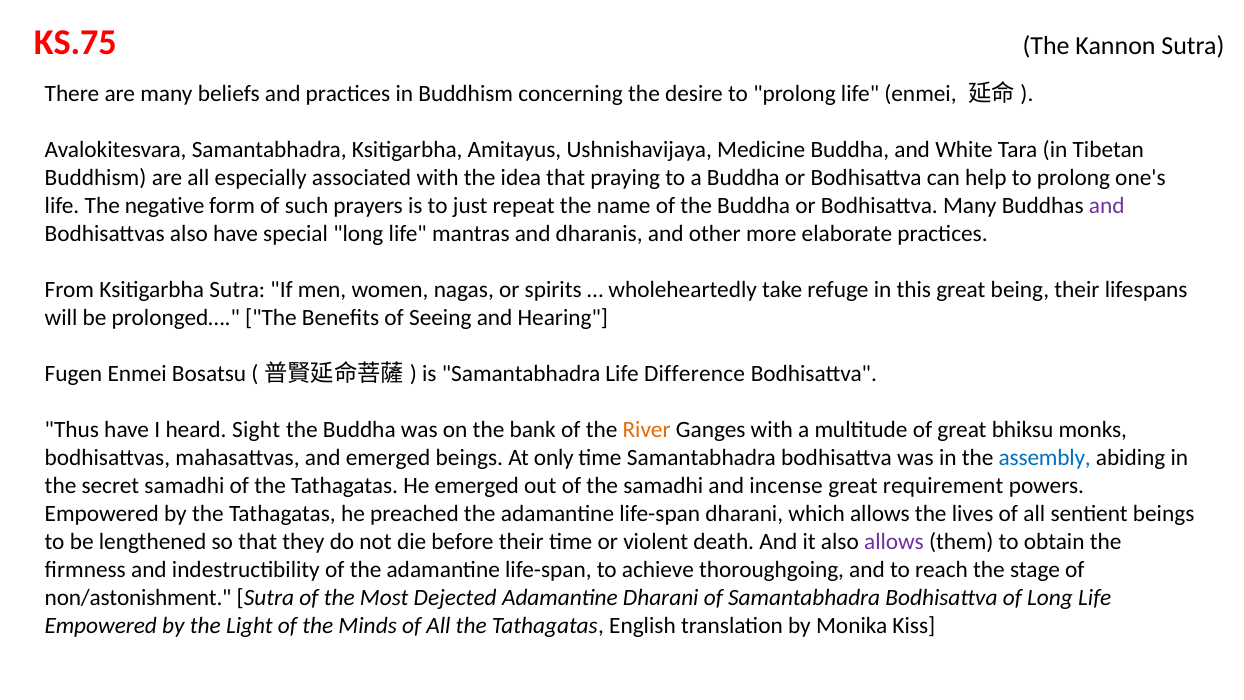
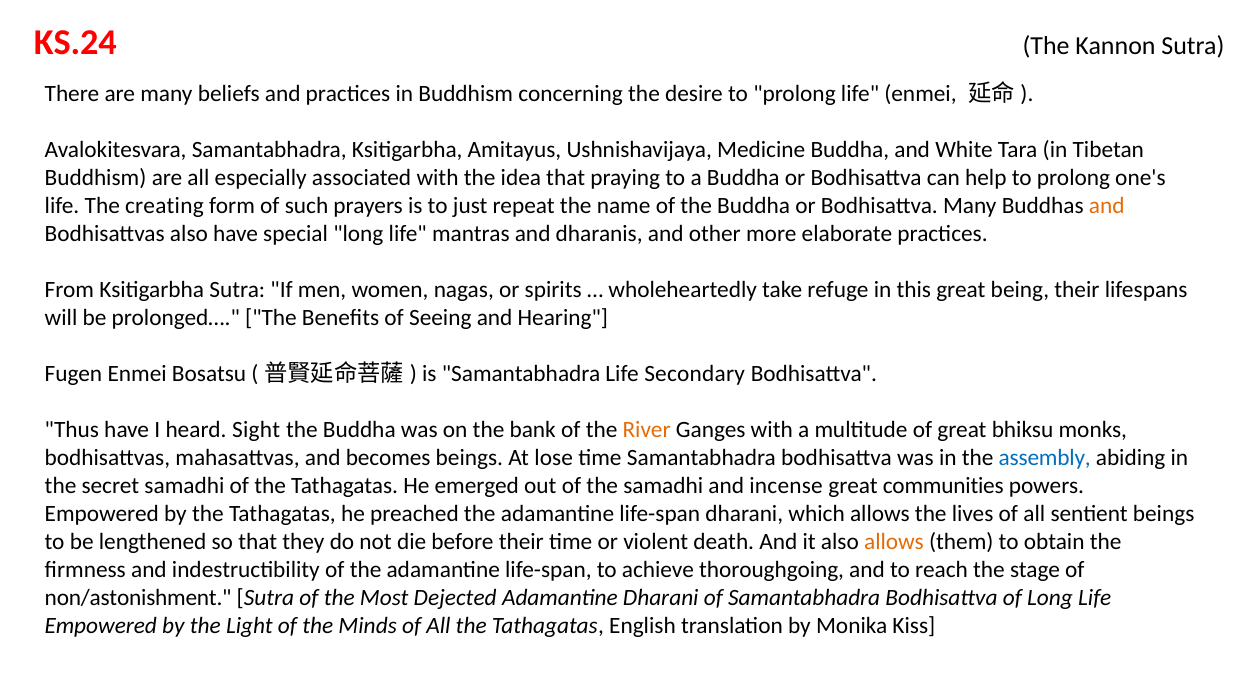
KS.75: KS.75 -> KS.24
negative: negative -> creating
and at (1107, 205) colour: purple -> orange
Difference: Difference -> Secondary
and emerged: emerged -> becomes
only: only -> lose
requirement: requirement -> communities
allows at (894, 541) colour: purple -> orange
